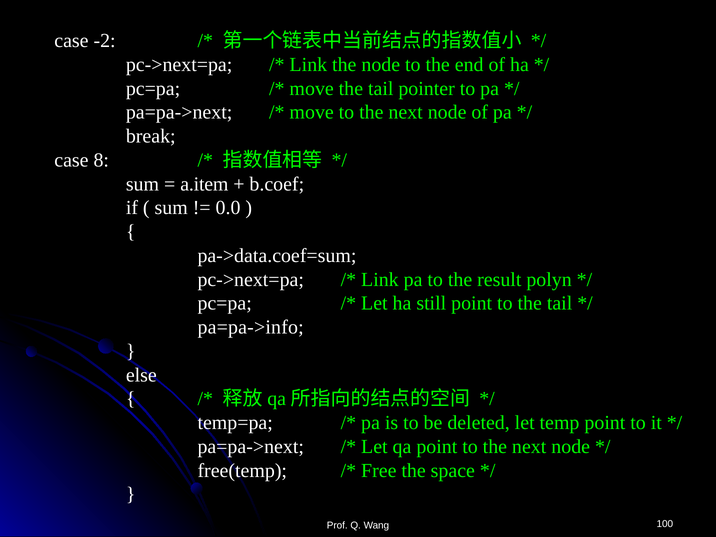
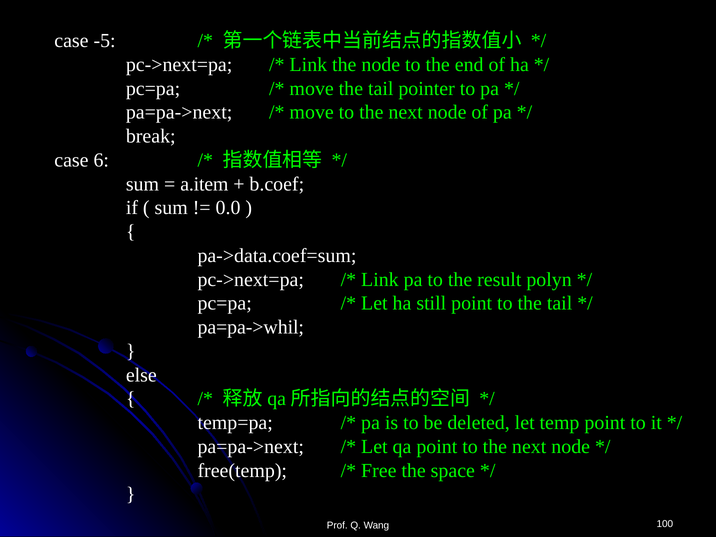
-2: -2 -> -5
8: 8 -> 6
pa=pa->info: pa=pa->info -> pa=pa->whil
